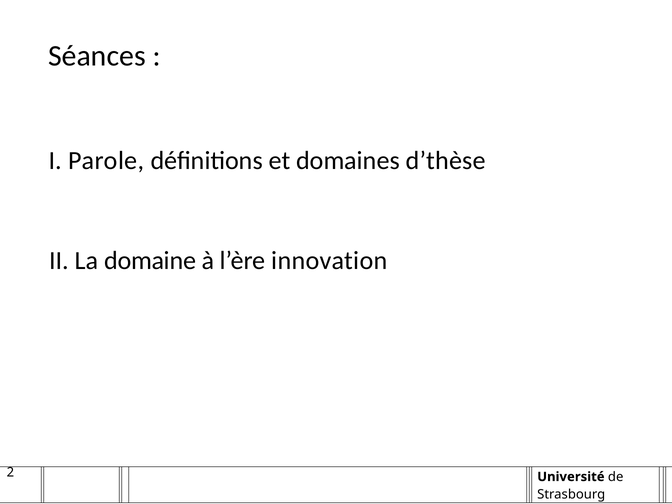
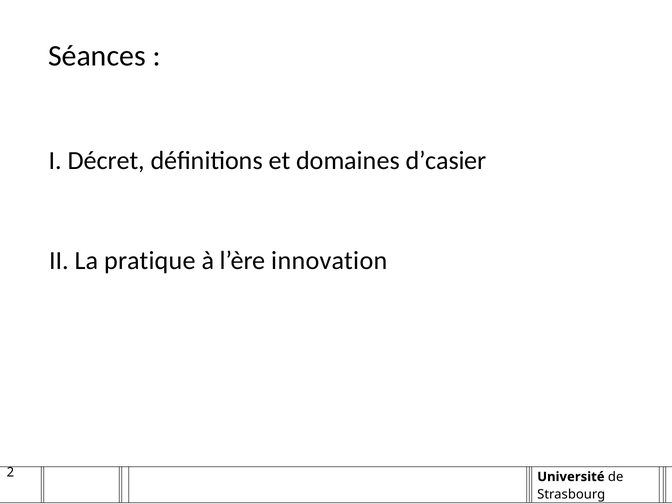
Parole: Parole -> Décret
d’thèse: d’thèse -> d’casier
domaine: domaine -> pratique
